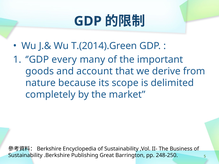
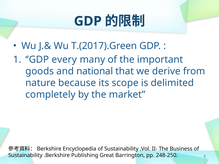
T.(2014).Green: T.(2014).Green -> T.(2017).Green
account: account -> national
